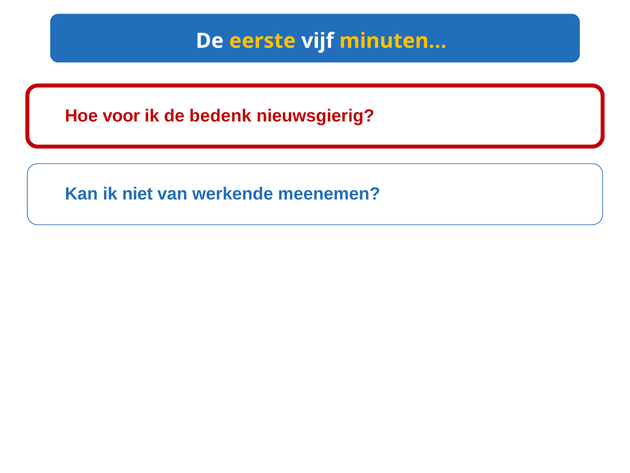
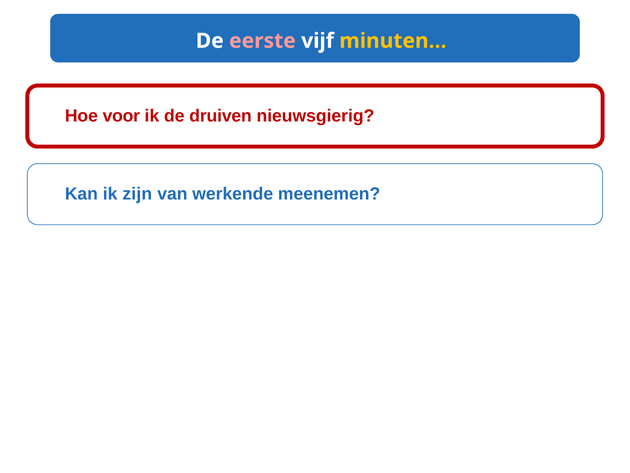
eerste colour: yellow -> pink
bedenk: bedenk -> druiven
niet: niet -> zijn
